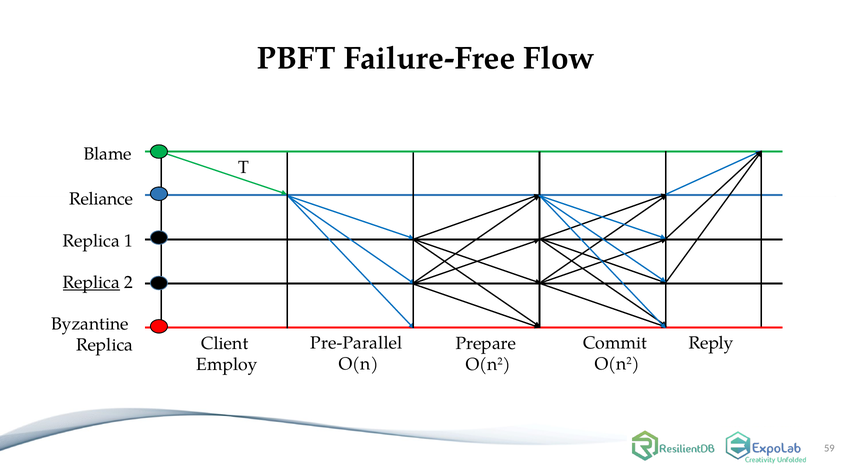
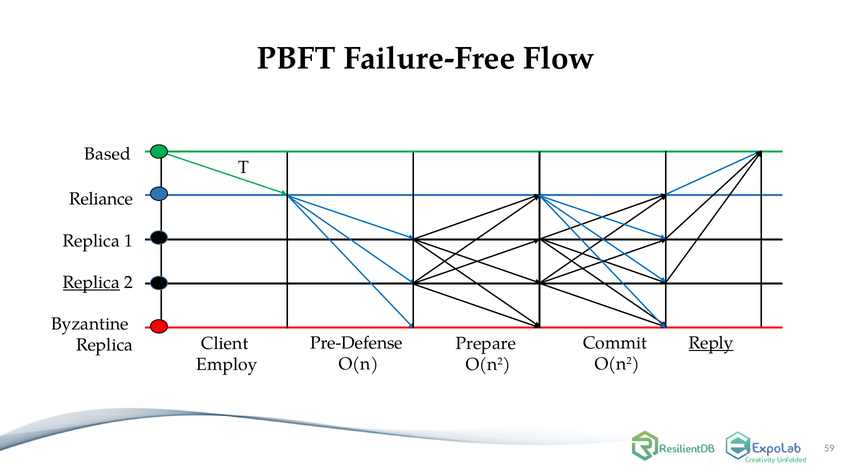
Blame: Blame -> Based
Reply underline: none -> present
Pre-Parallel: Pre-Parallel -> Pre-Defense
